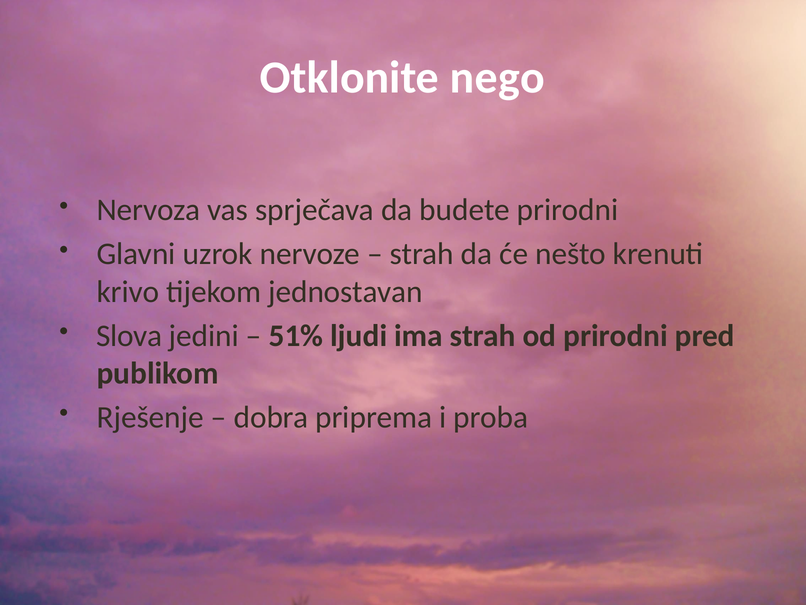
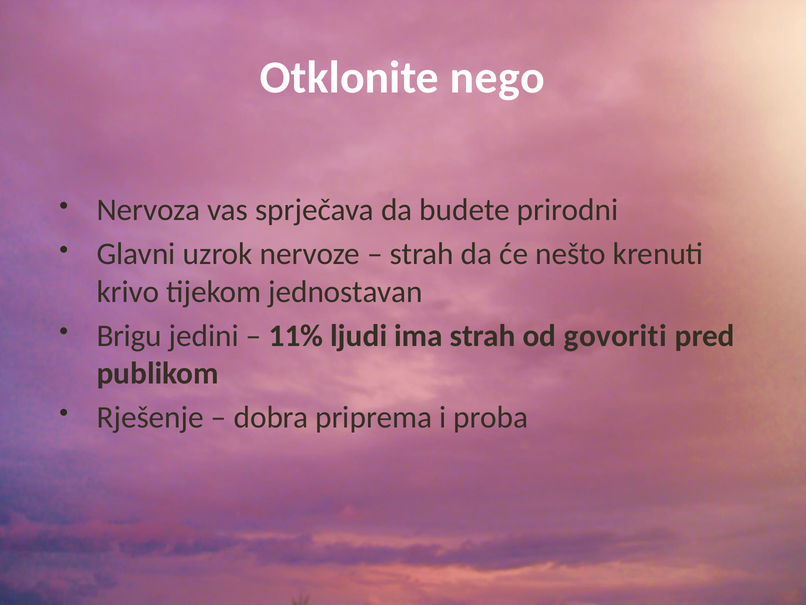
Slova: Slova -> Brigu
51%: 51% -> 11%
od prirodni: prirodni -> govoriti
